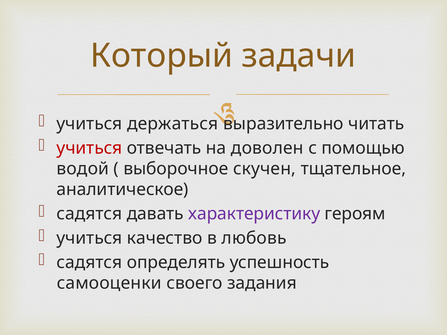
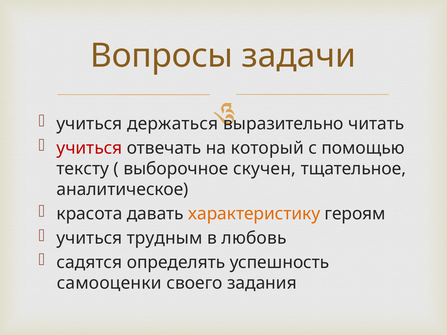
Который: Который -> Вопросы
доволен: доволен -> который
водой: водой -> тексту
садятся at (89, 214): садятся -> красота
характеристику colour: purple -> orange
качество: качество -> трудным
